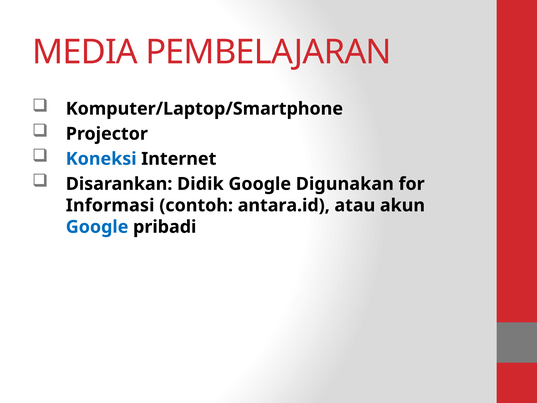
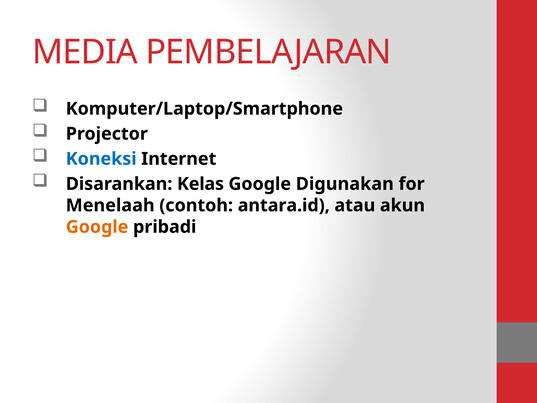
Didik: Didik -> Kelas
Informasi: Informasi -> Menelaah
Google at (97, 227) colour: blue -> orange
